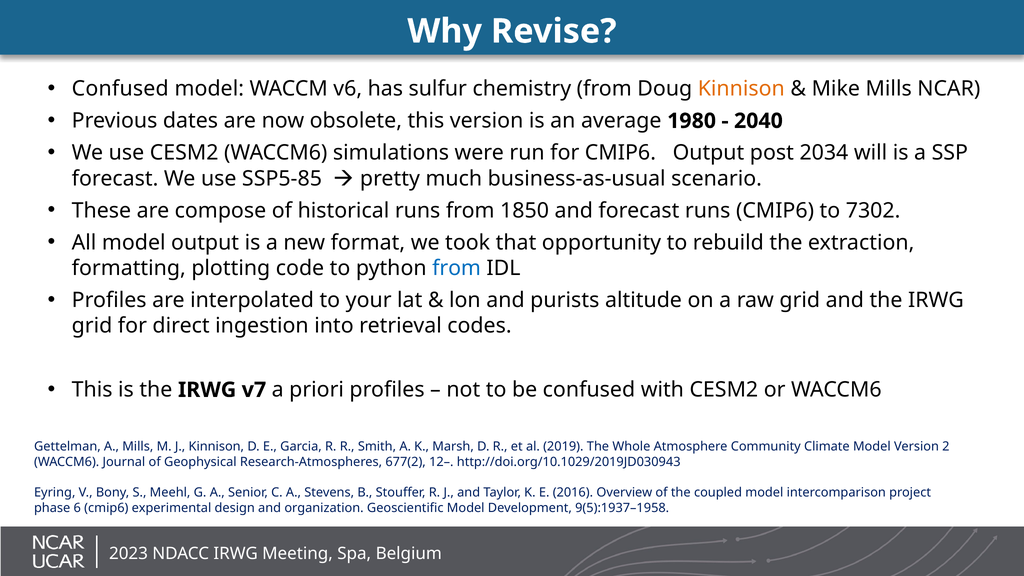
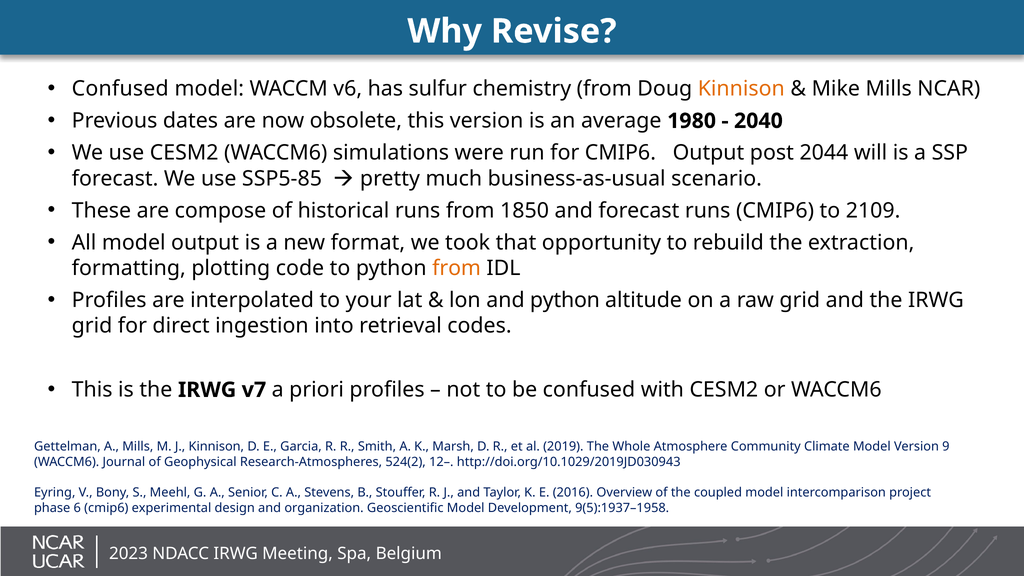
2034: 2034 -> 2044
7302: 7302 -> 2109
from at (457, 268) colour: blue -> orange
and purists: purists -> python
2: 2 -> 9
677(2: 677(2 -> 524(2
